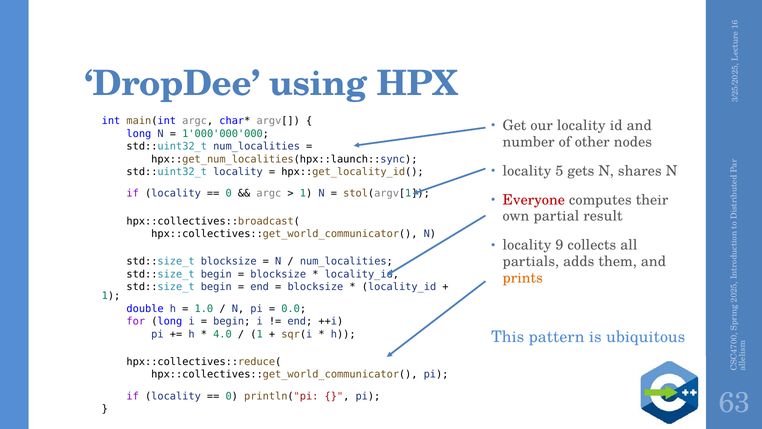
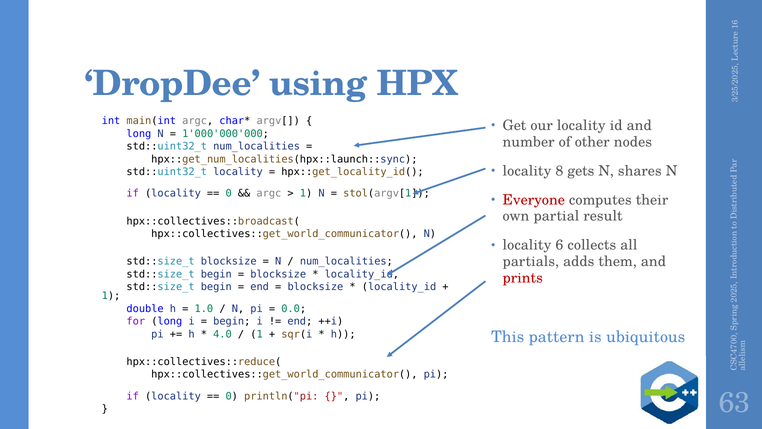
locality 5: 5 -> 8
locality 9: 9 -> 6
prints colour: orange -> red
